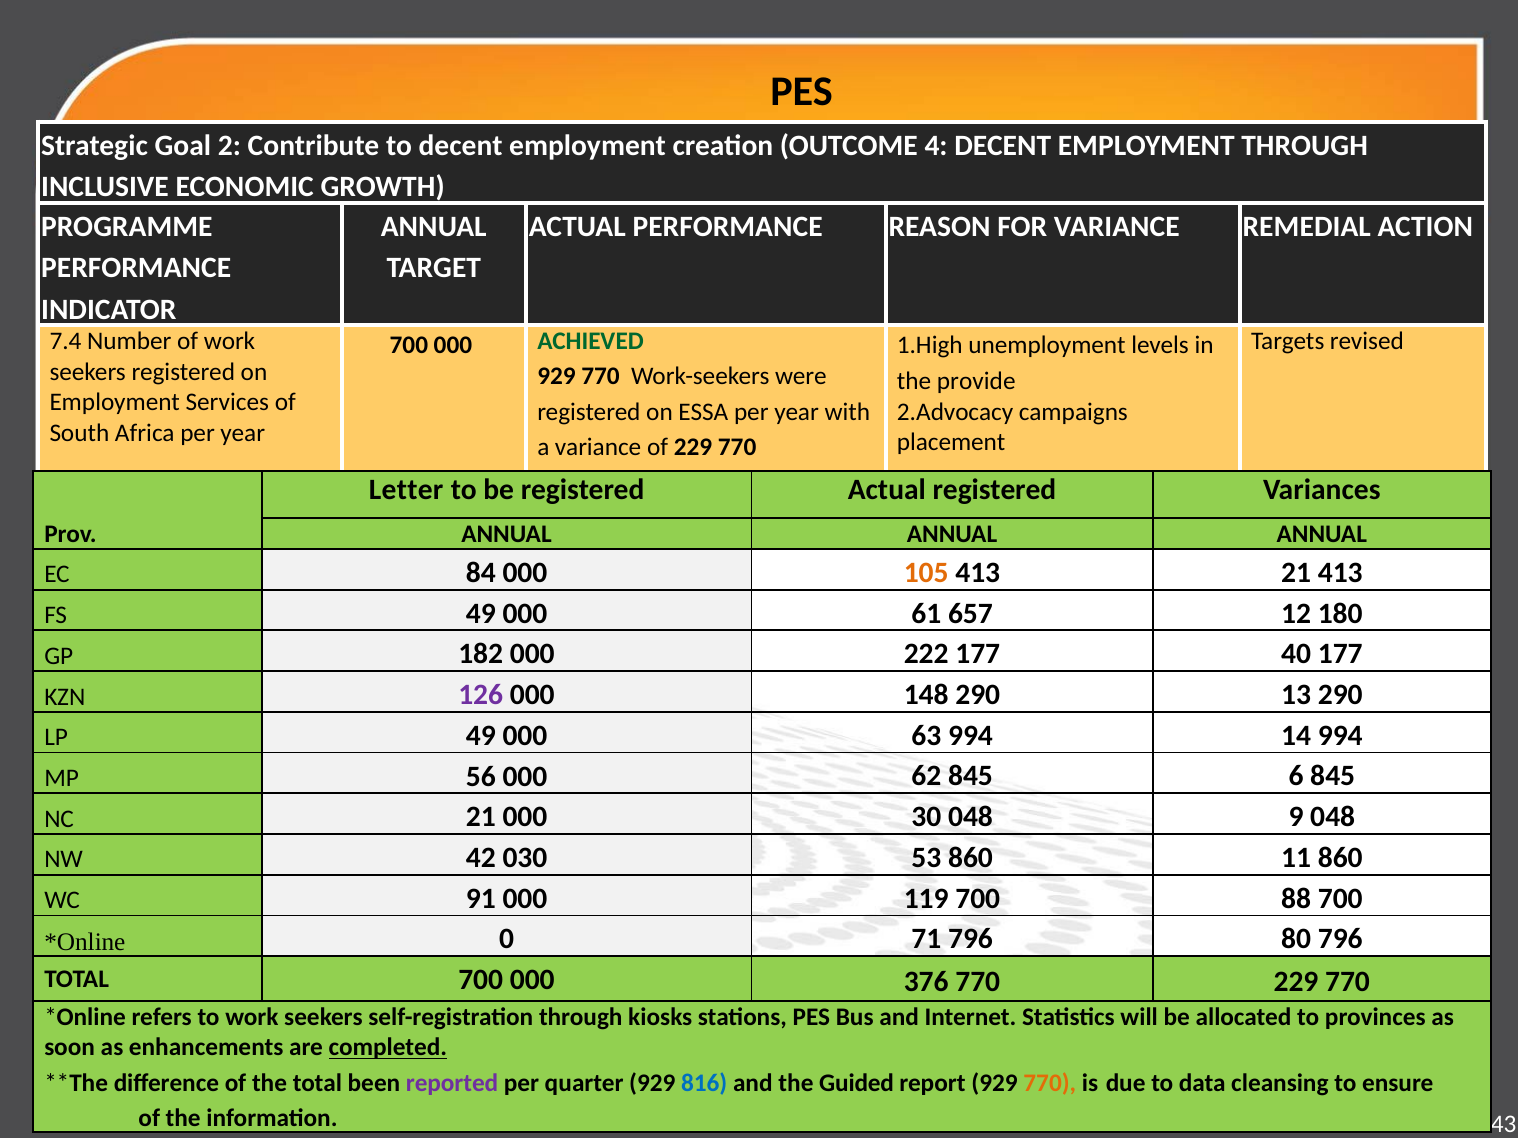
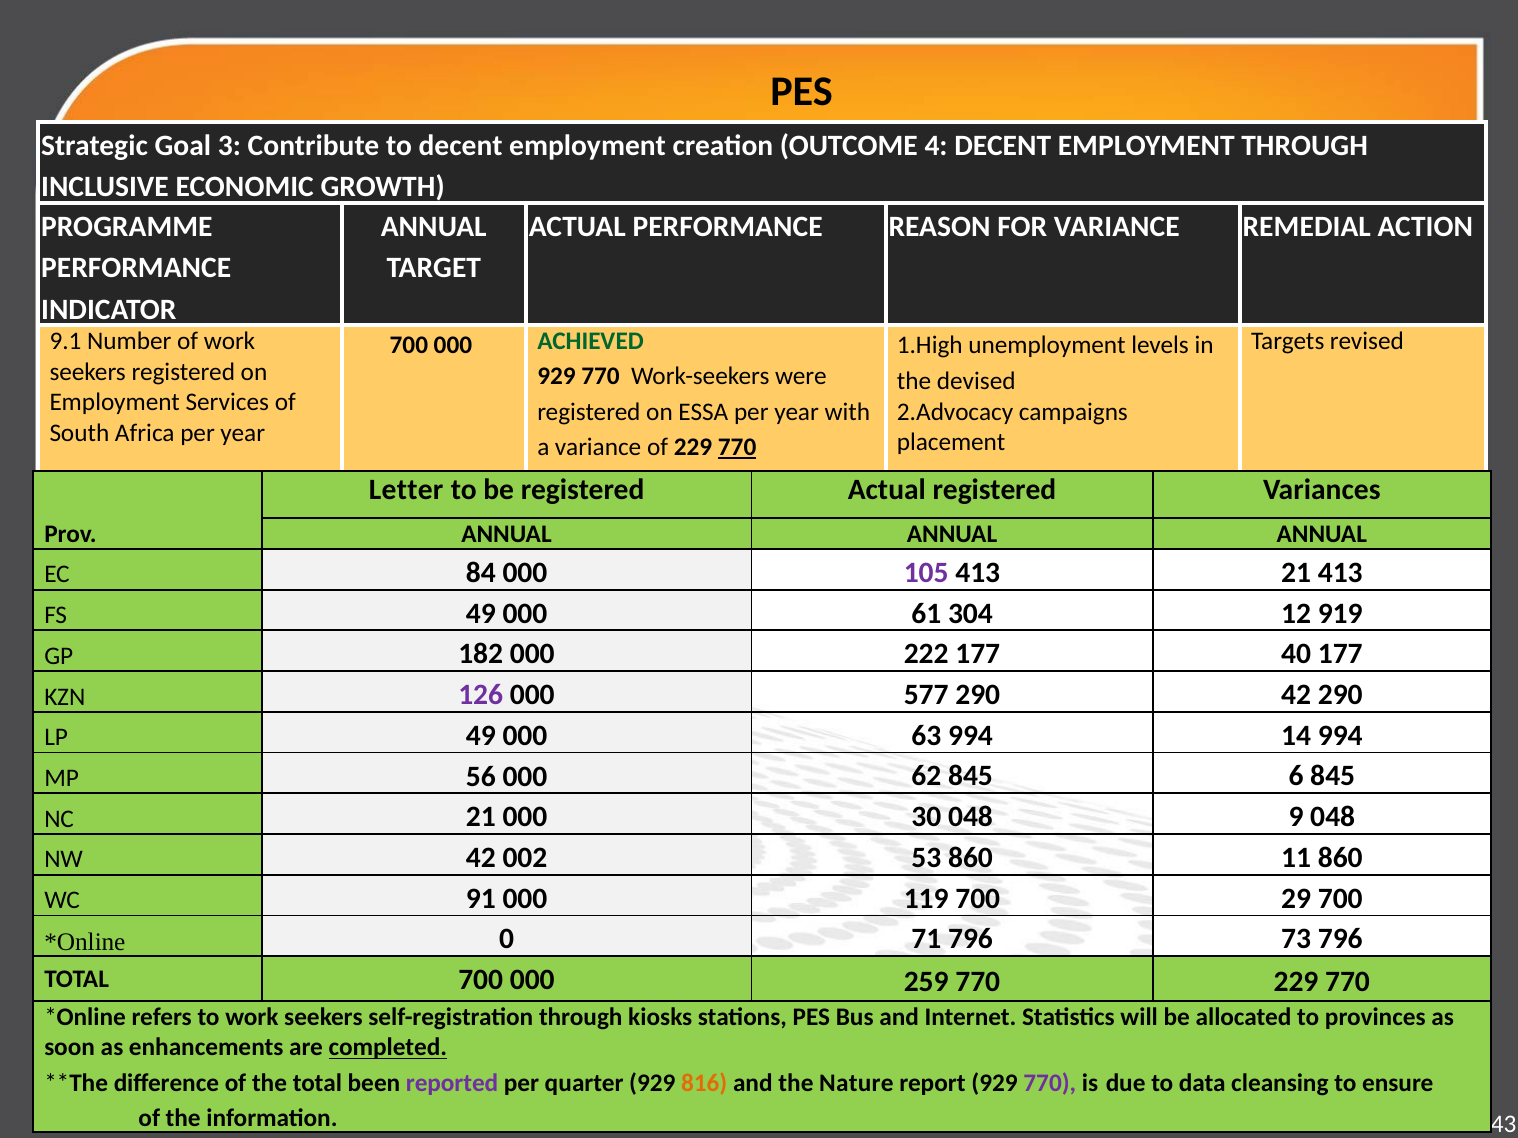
2: 2 -> 3
7.4: 7.4 -> 9.1
provide: provide -> devised
770 at (737, 447) underline: none -> present
105 colour: orange -> purple
657: 657 -> 304
180: 180 -> 919
148: 148 -> 577
290 13: 13 -> 42
030: 030 -> 002
88: 88 -> 29
80: 80 -> 73
376: 376 -> 259
816 colour: blue -> orange
Guided: Guided -> Nature
770 at (1050, 1083) colour: orange -> purple
